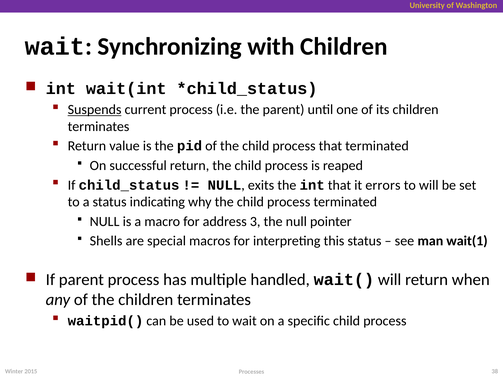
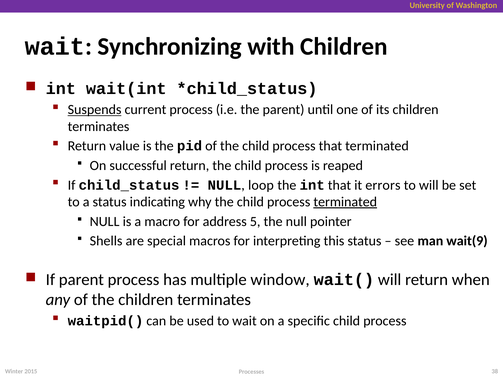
exits: exits -> loop
terminated at (345, 202) underline: none -> present
3: 3 -> 5
wait(1: wait(1 -> wait(9
handled: handled -> window
